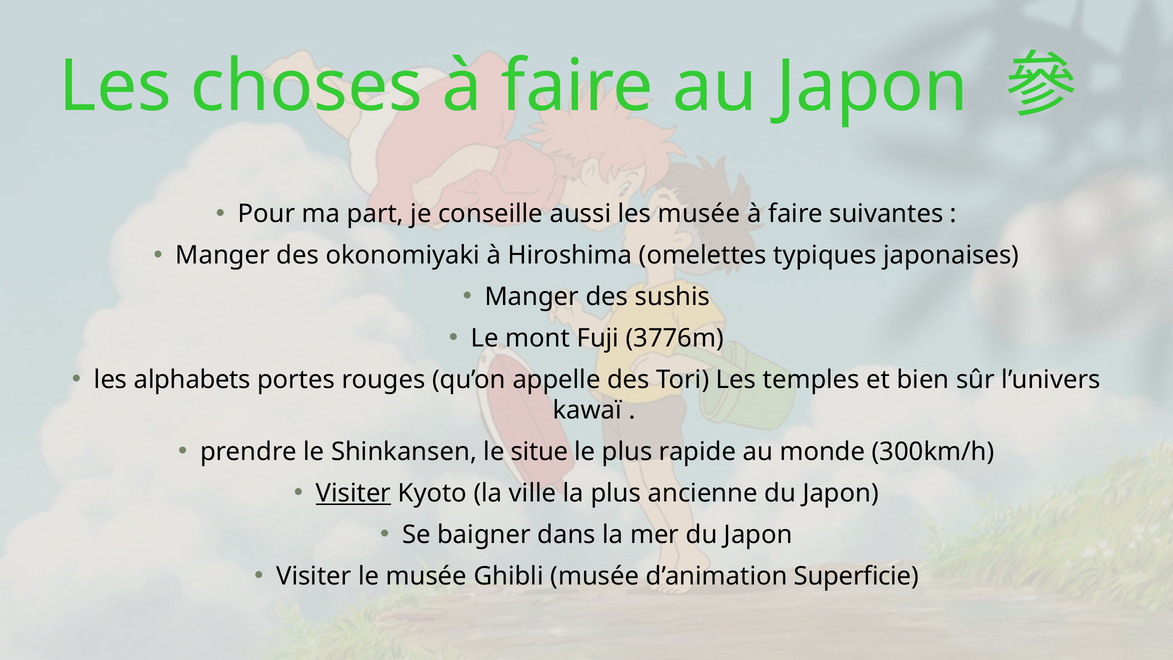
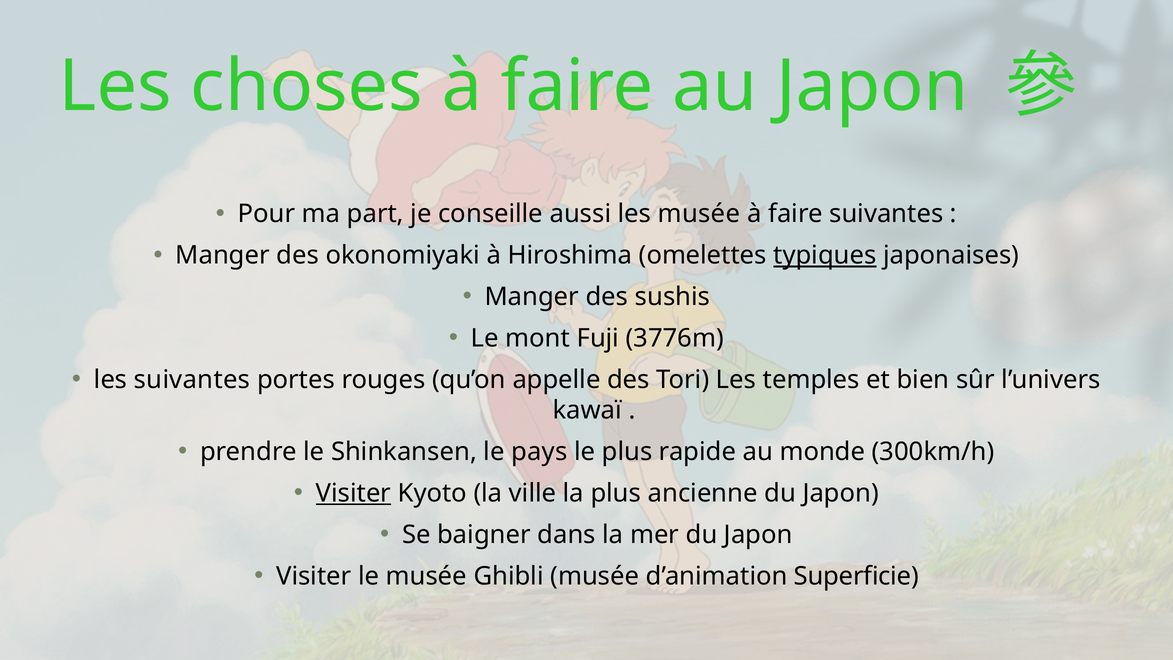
typiques underline: none -> present
les alphabets: alphabets -> suivantes
situe: situe -> pays
